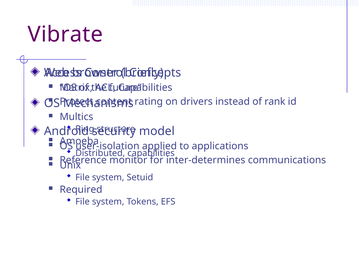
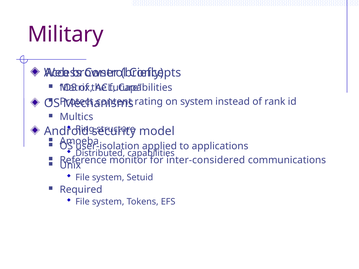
Vibrate: Vibrate -> Military
on drivers: drivers -> system
inter-determines: inter-determines -> inter-considered
